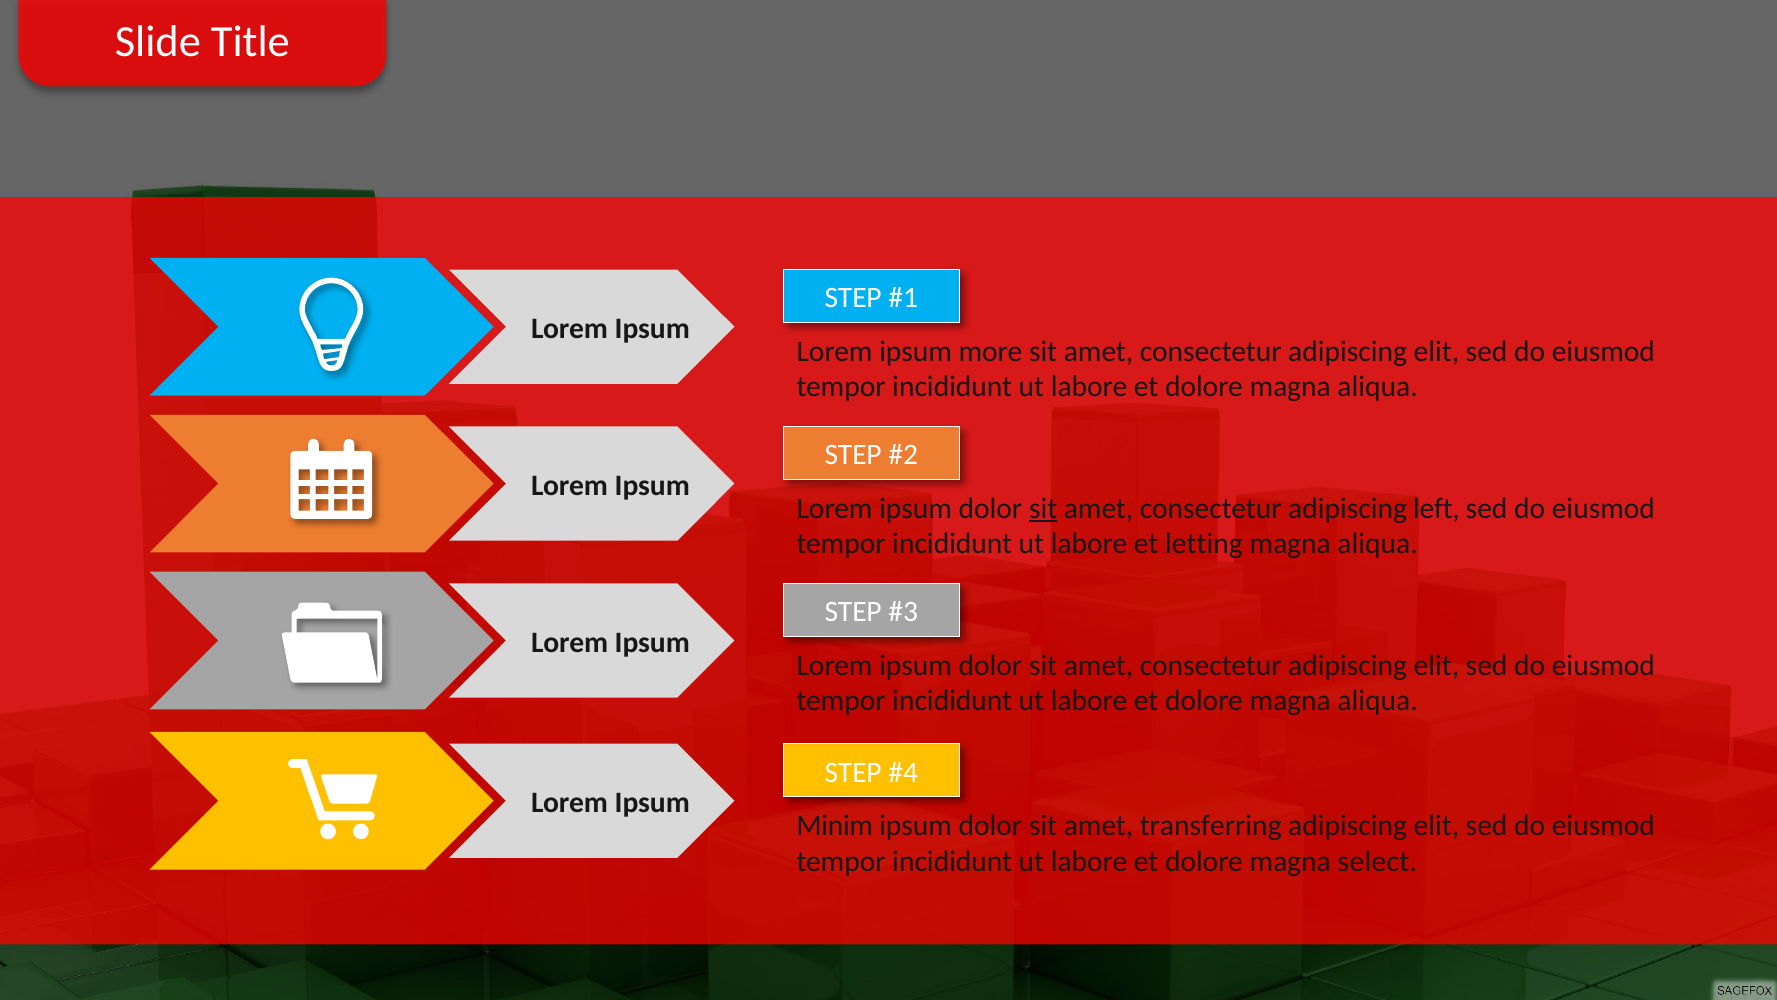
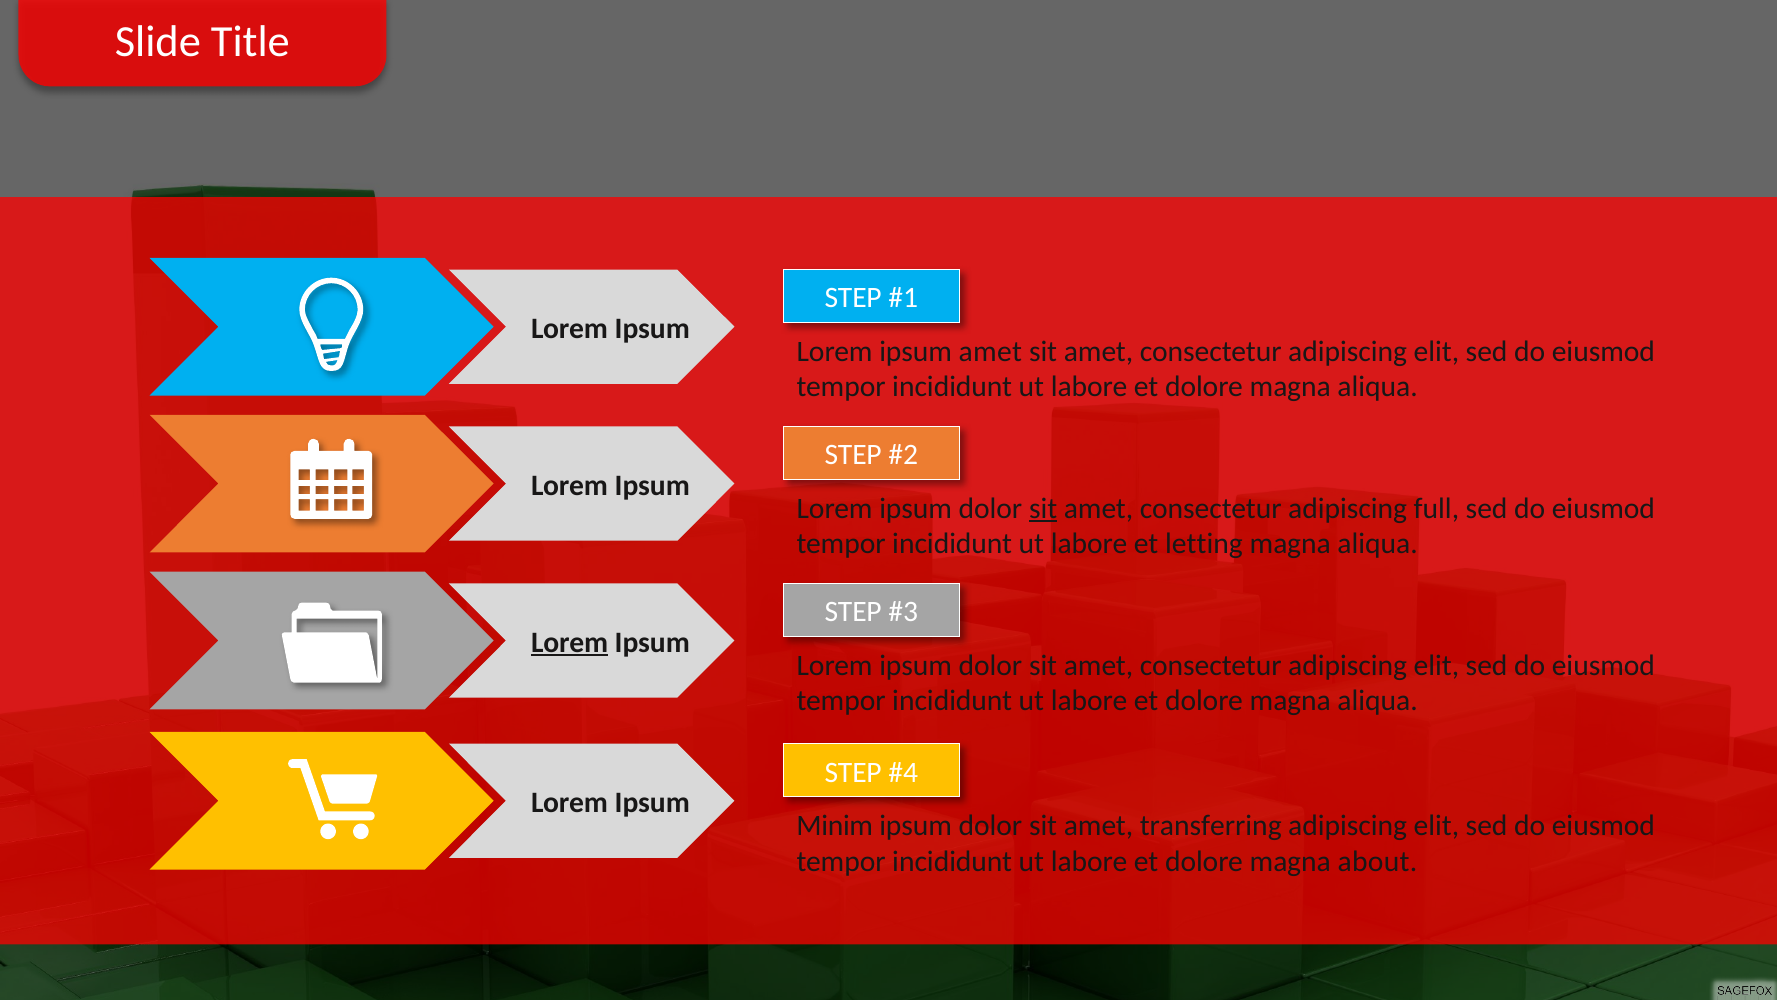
ipsum more: more -> amet
left: left -> full
Lorem at (570, 642) underline: none -> present
select: select -> about
